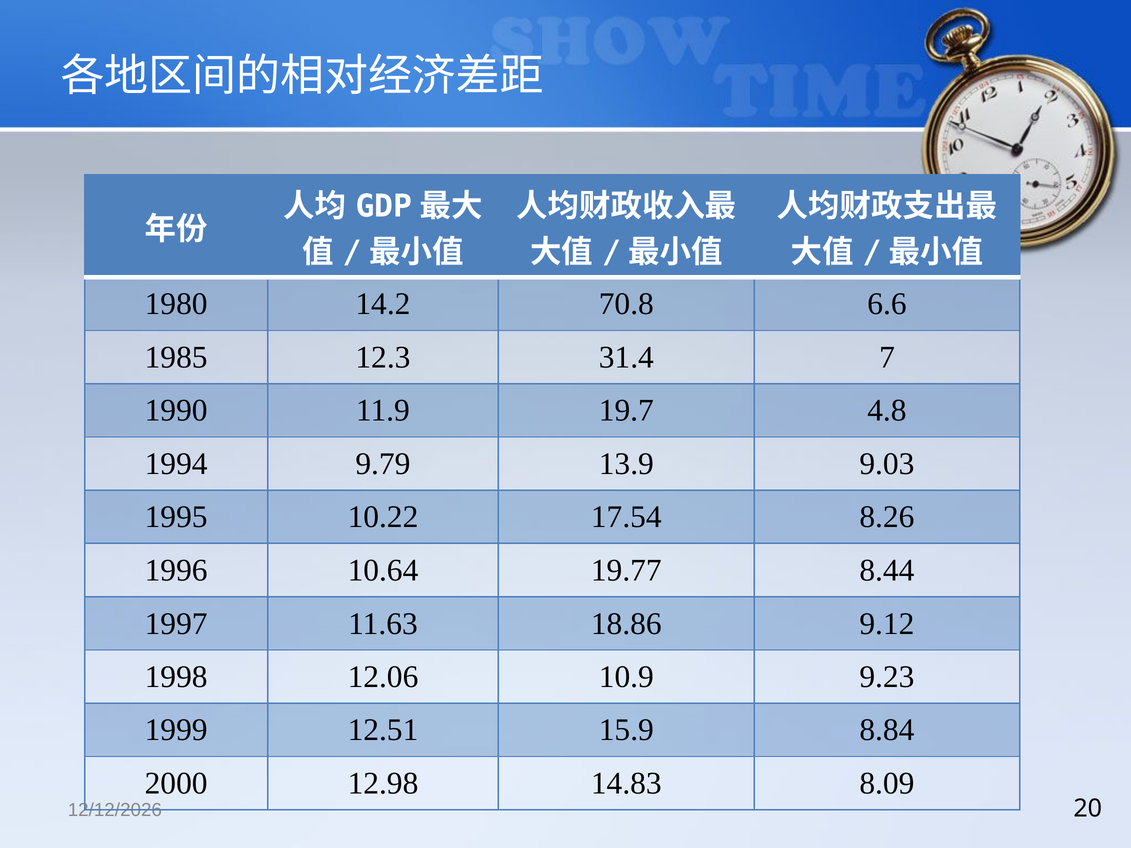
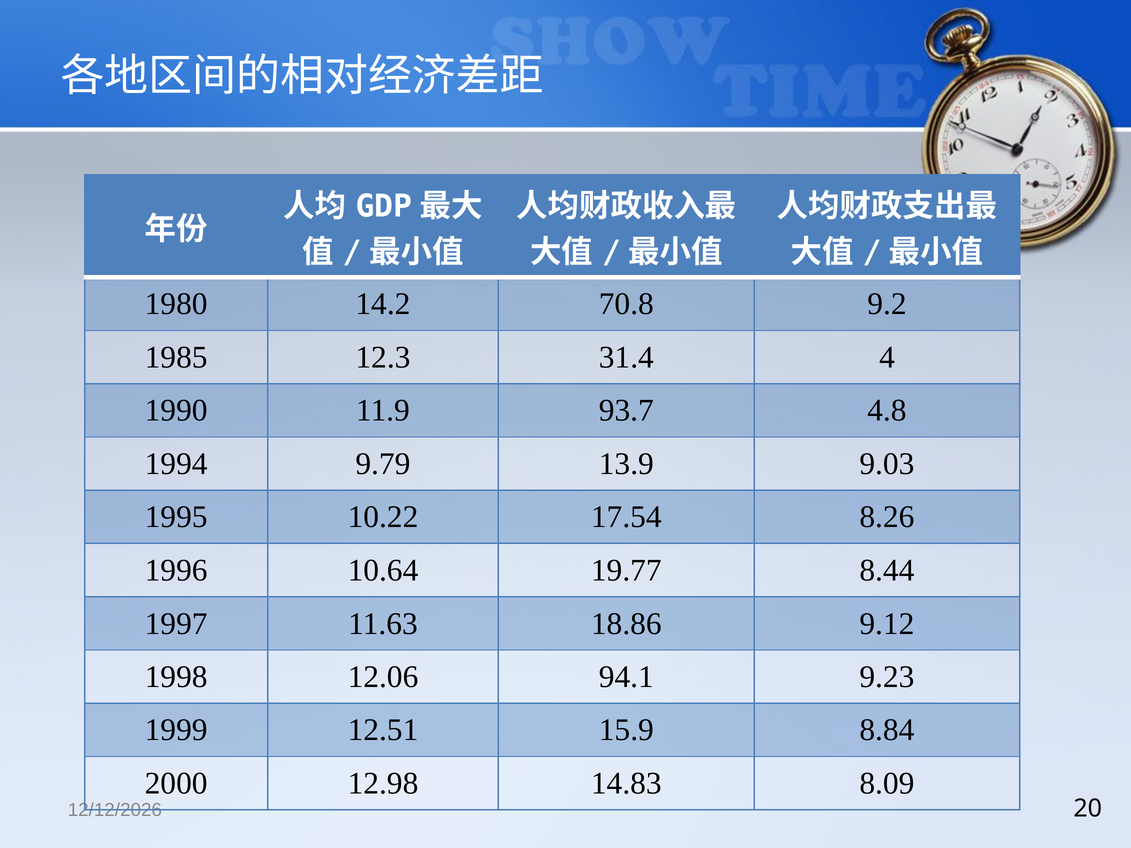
6.6: 6.6 -> 9.2
7: 7 -> 4
19.7: 19.7 -> 93.7
10.9: 10.9 -> 94.1
